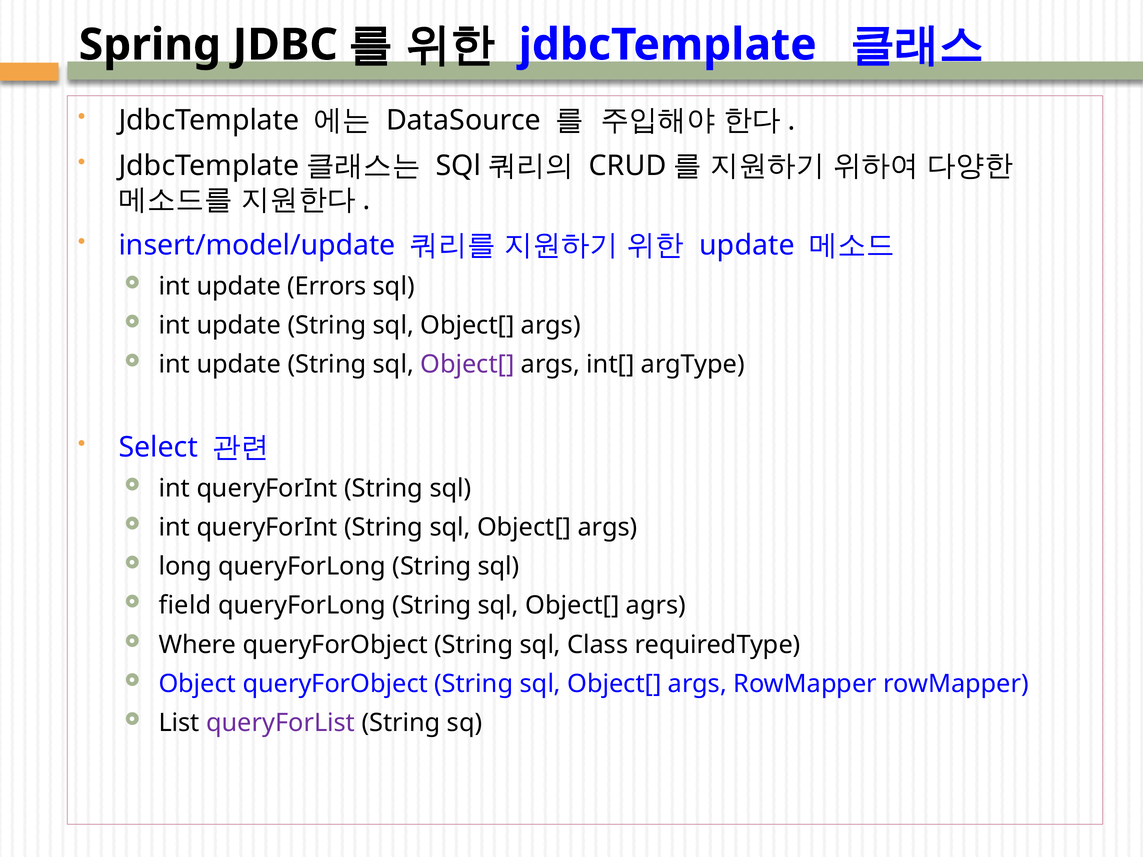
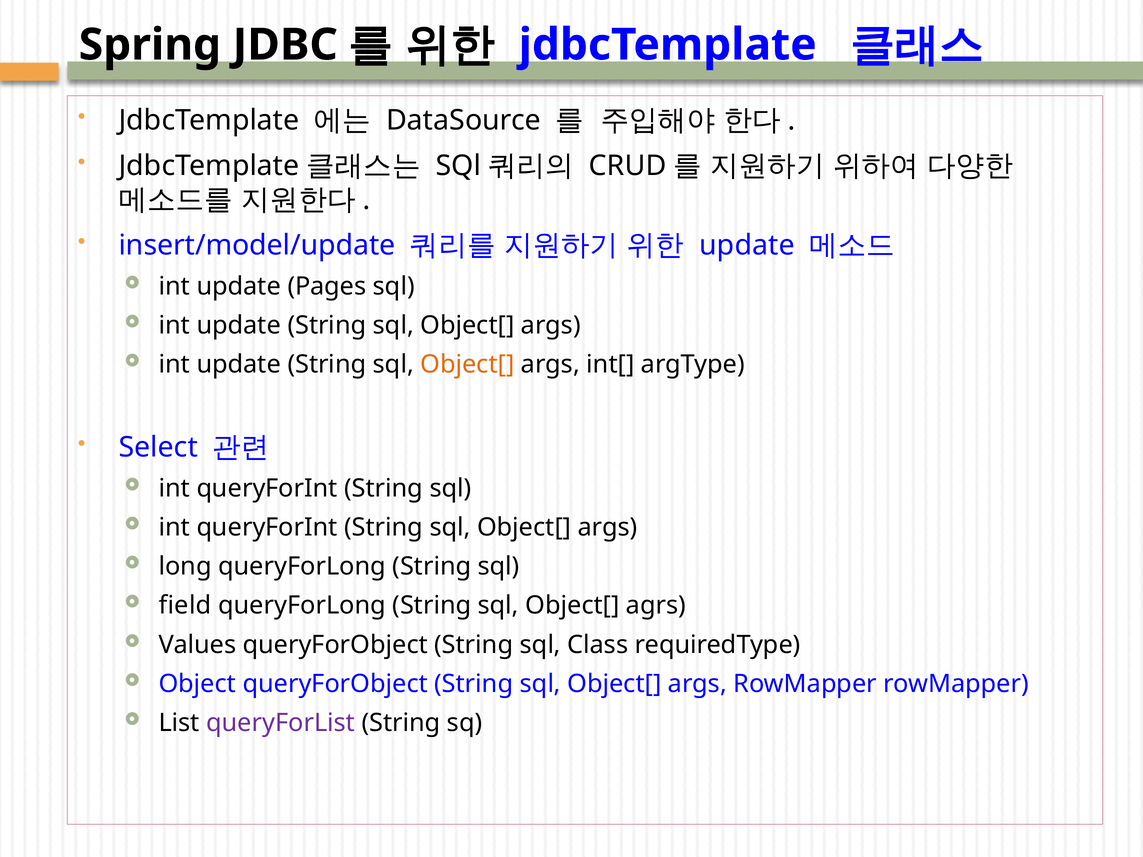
Errors: Errors -> Pages
Object[ at (467, 365) colour: purple -> orange
Where: Where -> Values
